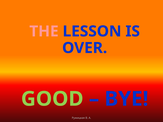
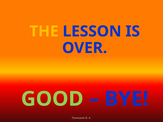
THE colour: pink -> yellow
